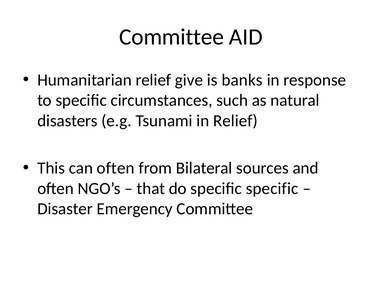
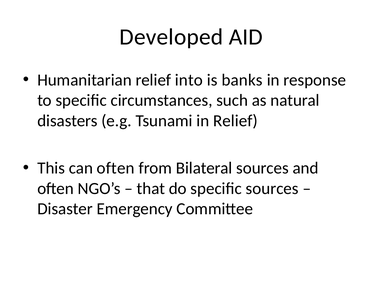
Committee at (172, 37): Committee -> Developed
give: give -> into
specific specific: specific -> sources
